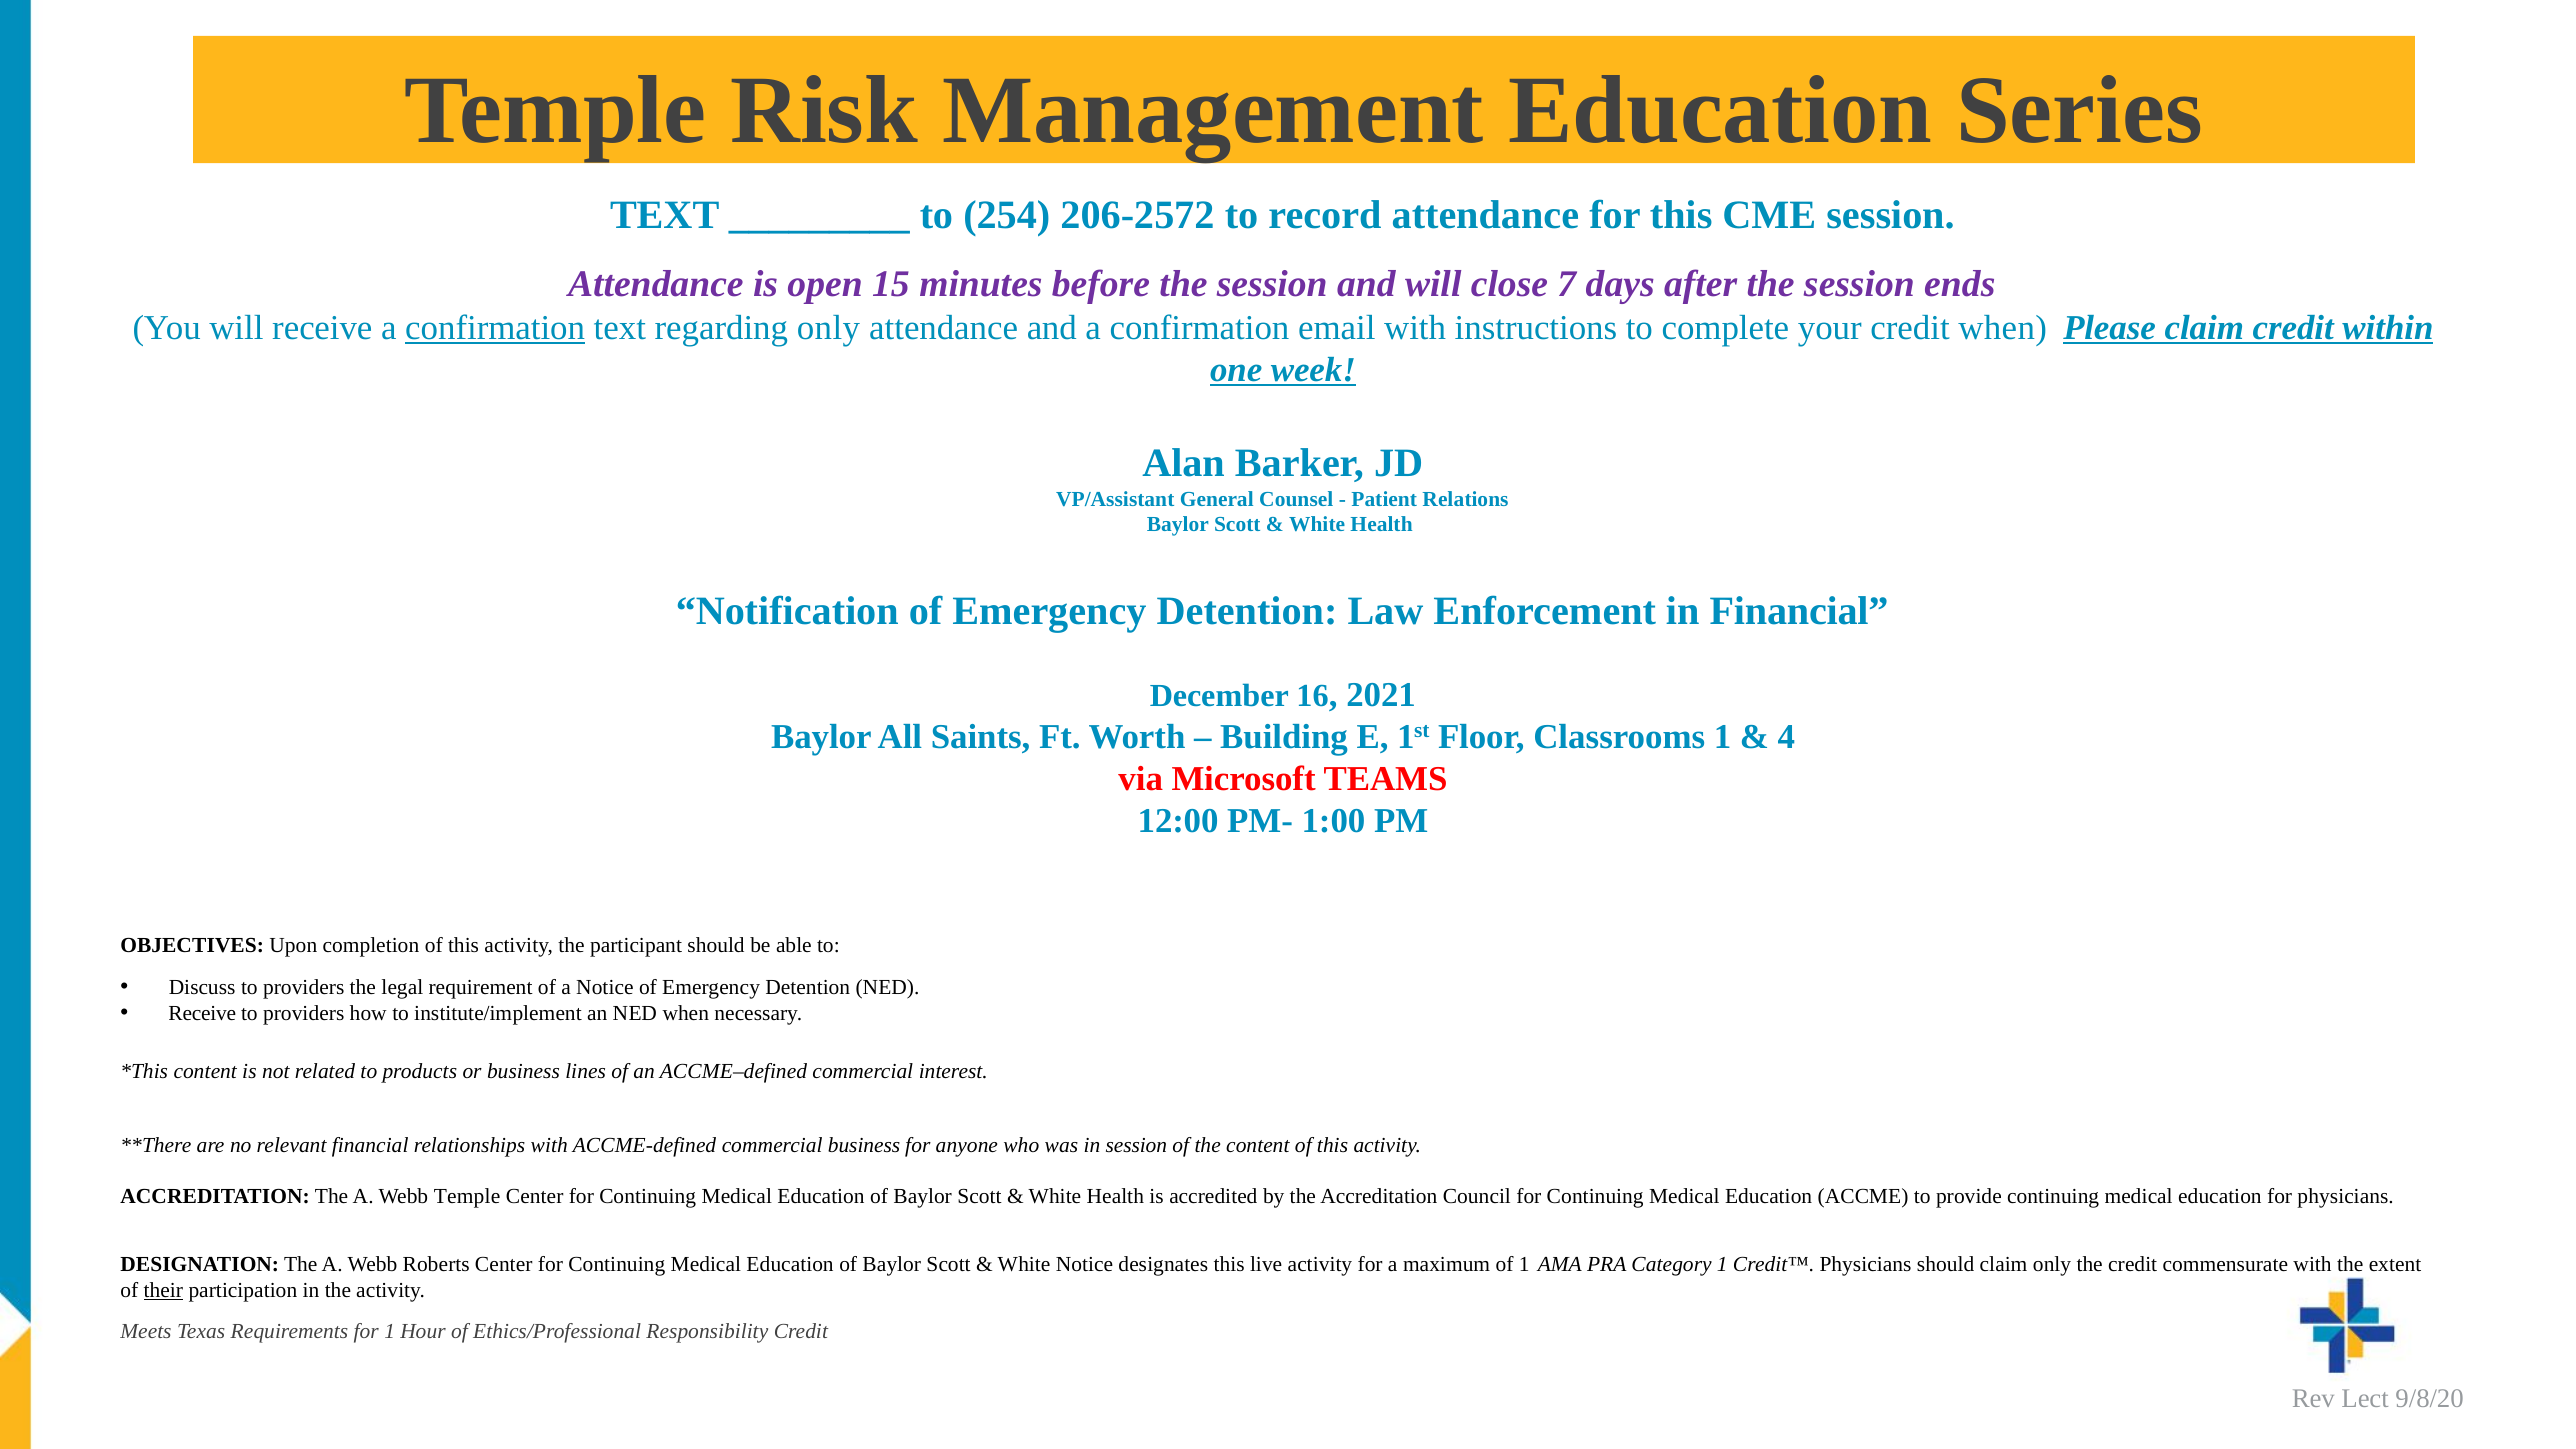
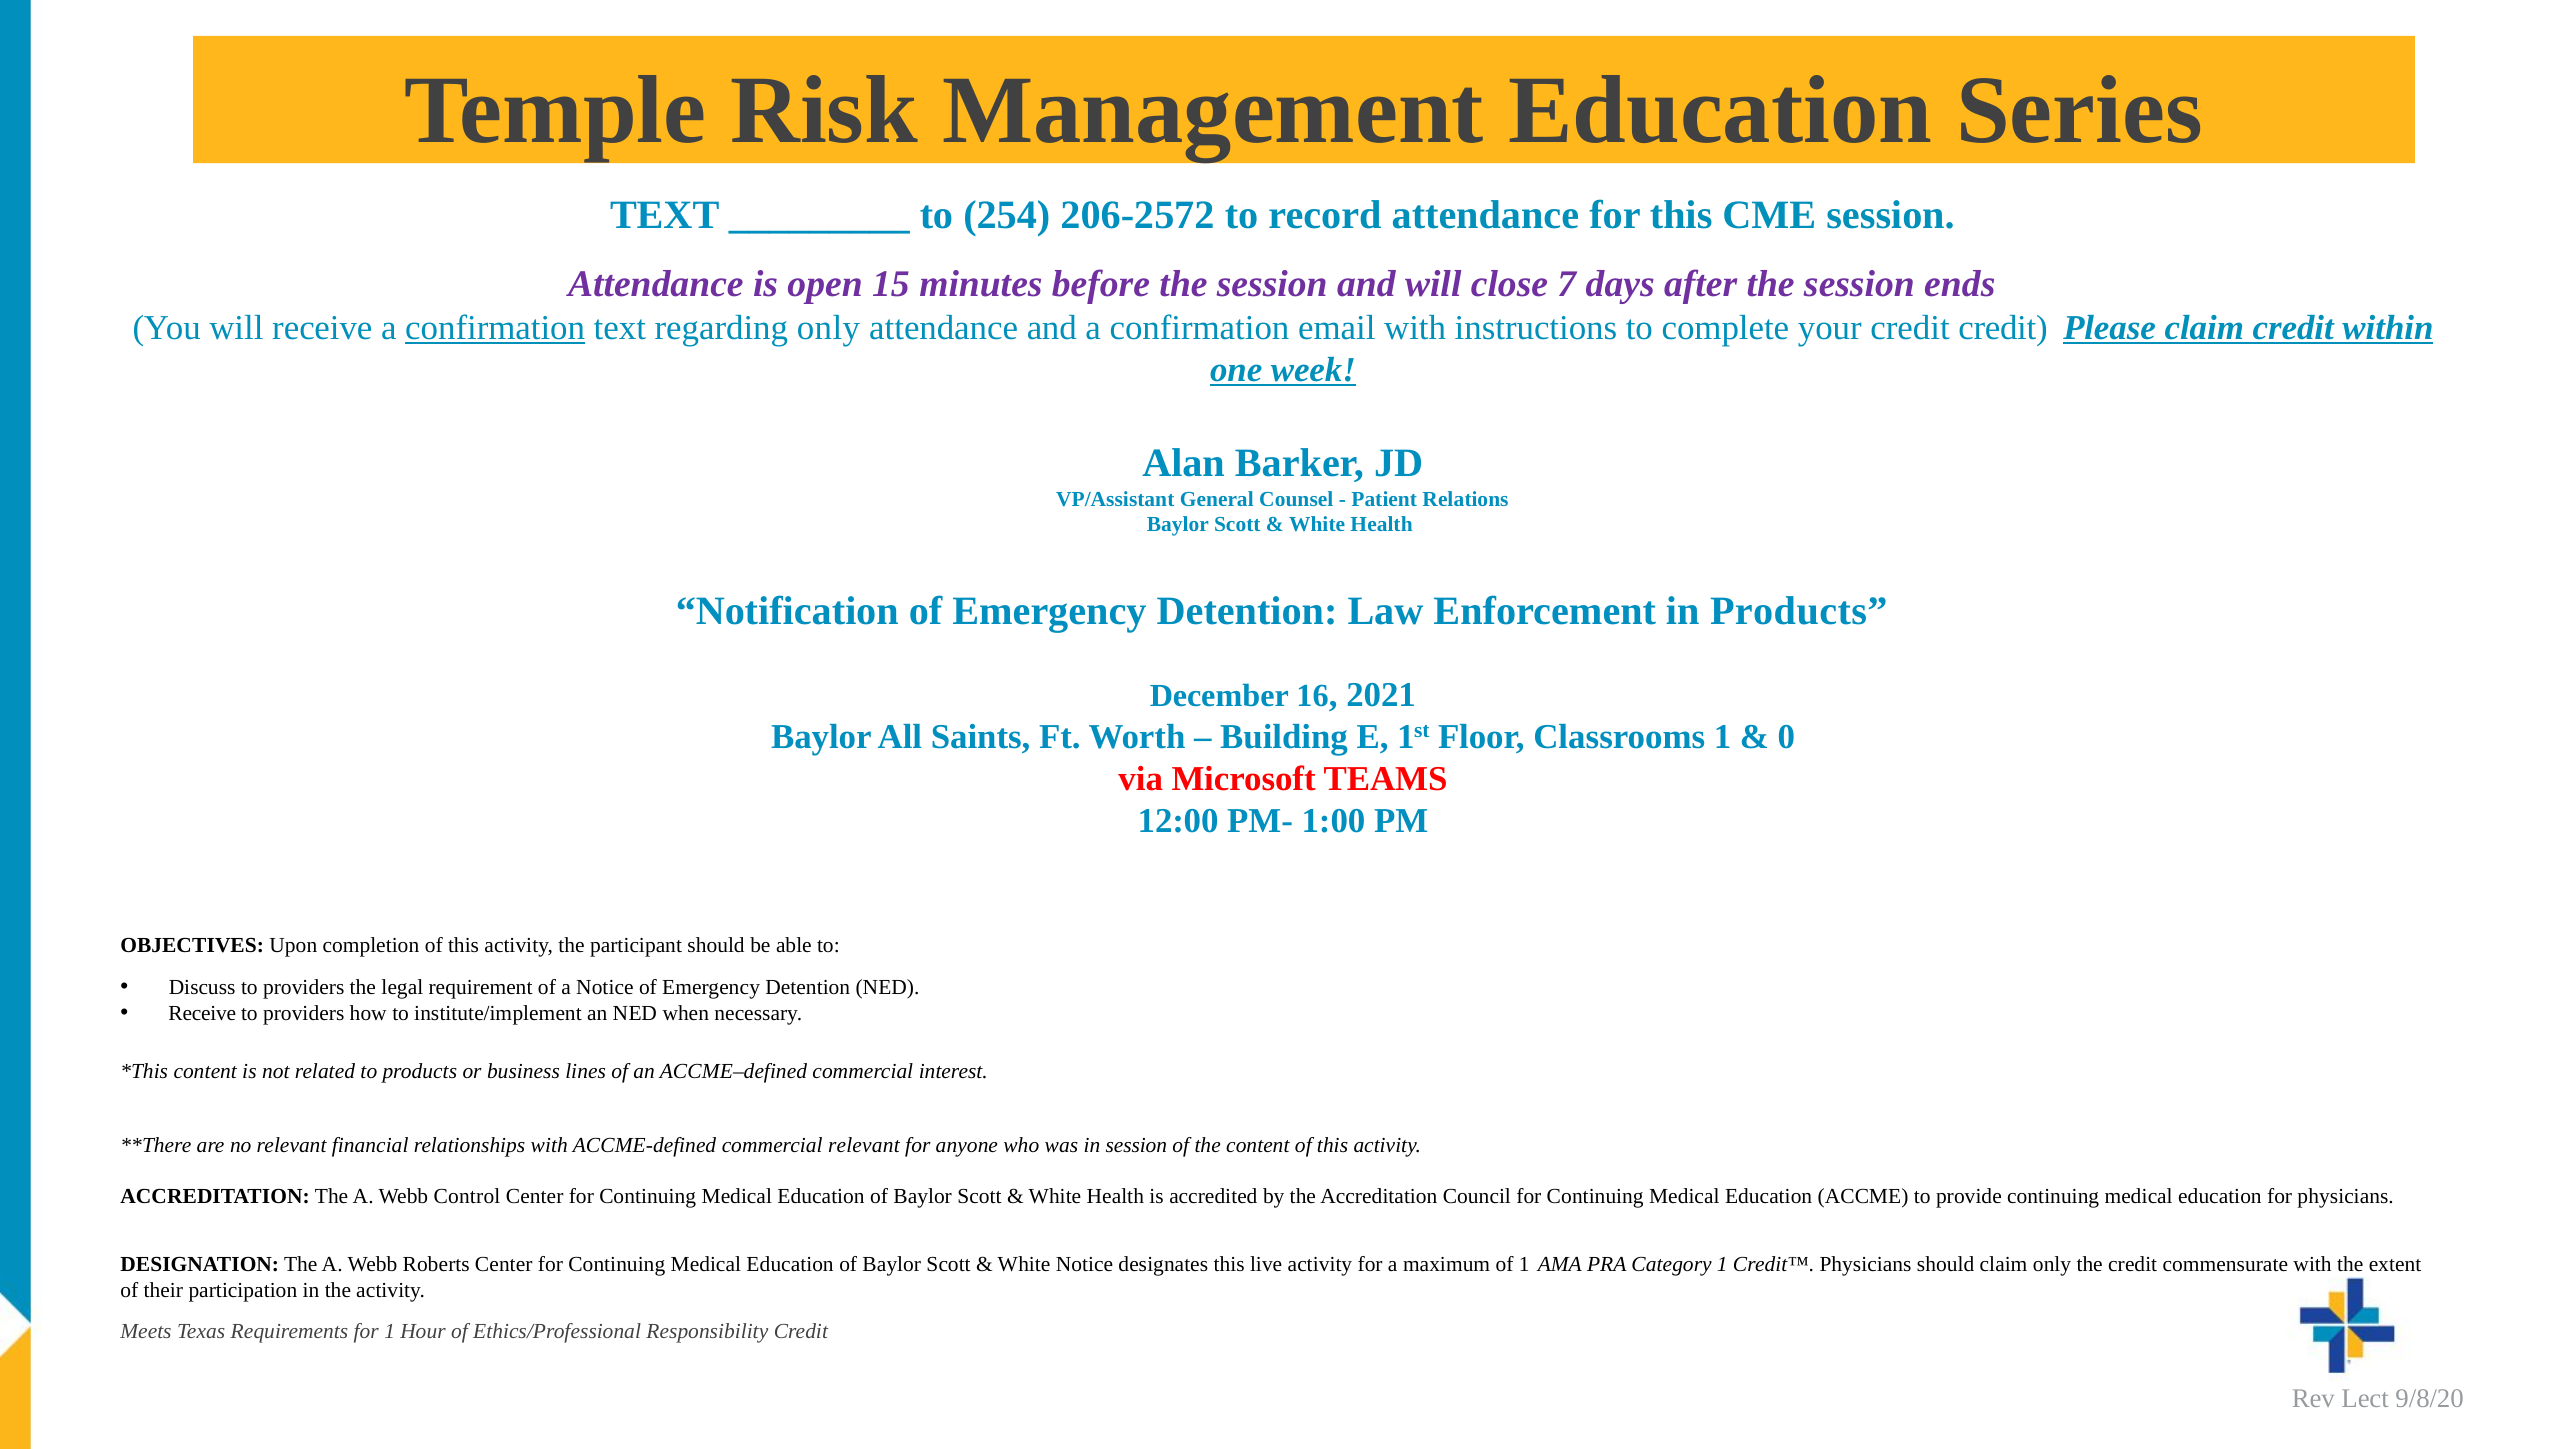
credit when: when -> credit
in Financial: Financial -> Products
4: 4 -> 0
commercial business: business -> relevant
Webb Temple: Temple -> Control
their underline: present -> none
